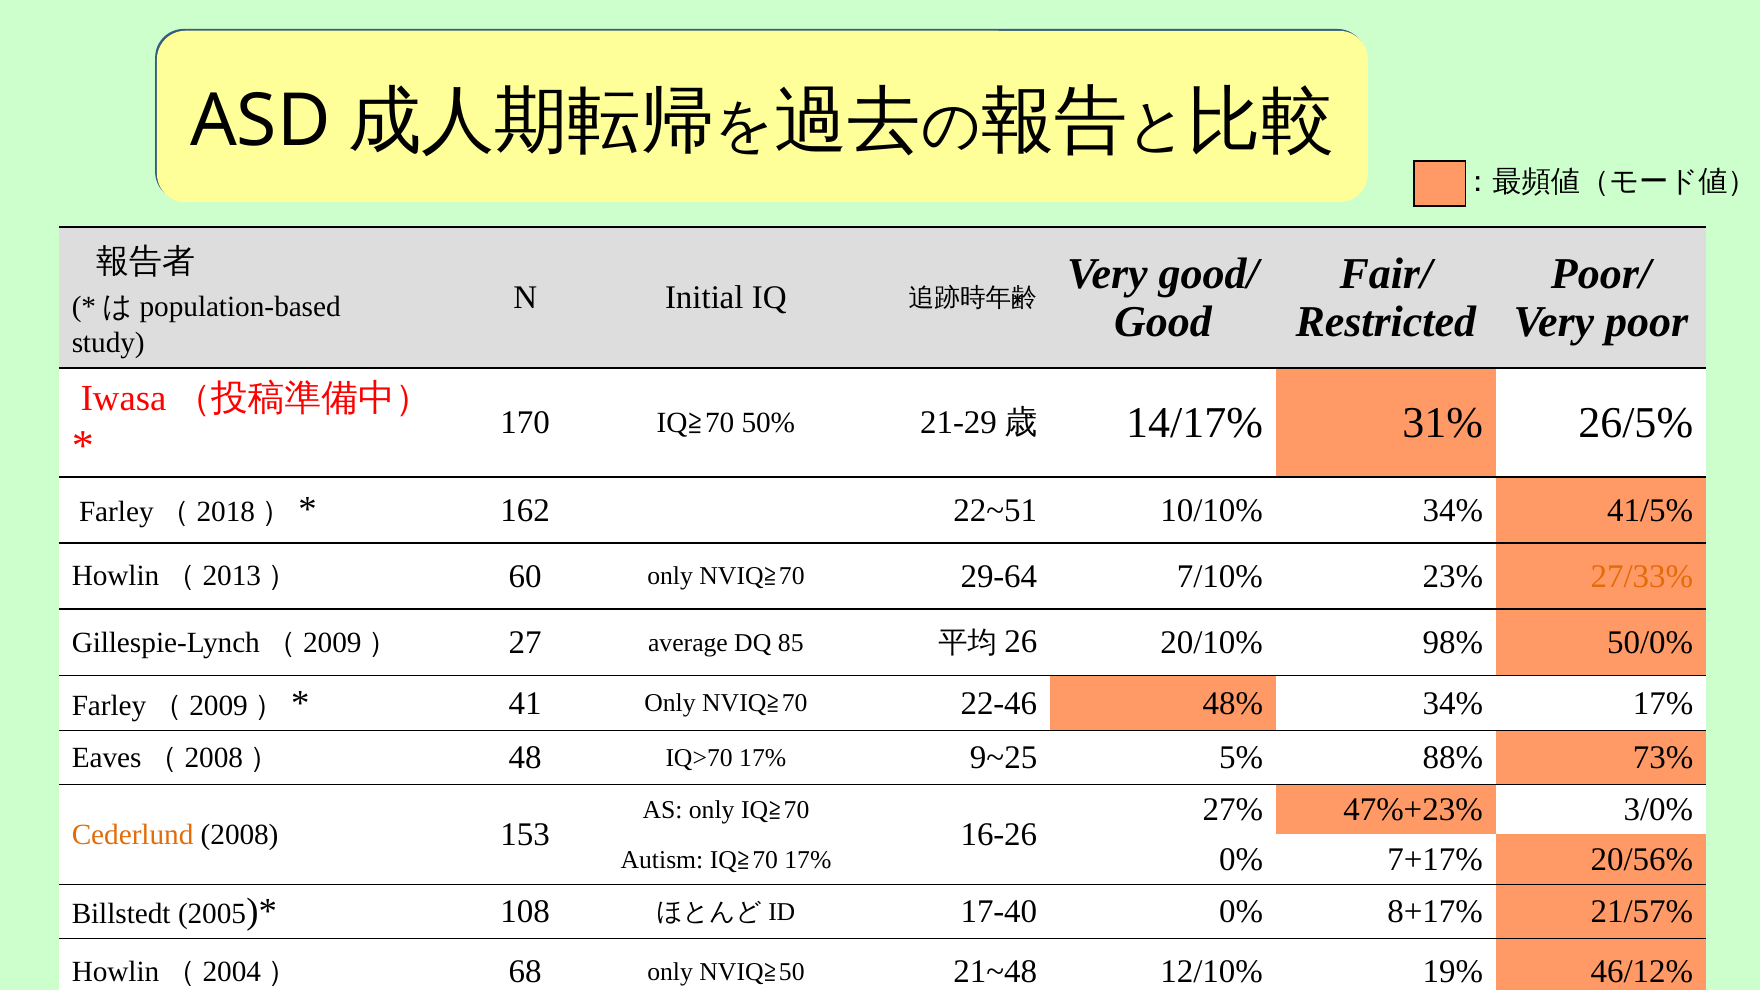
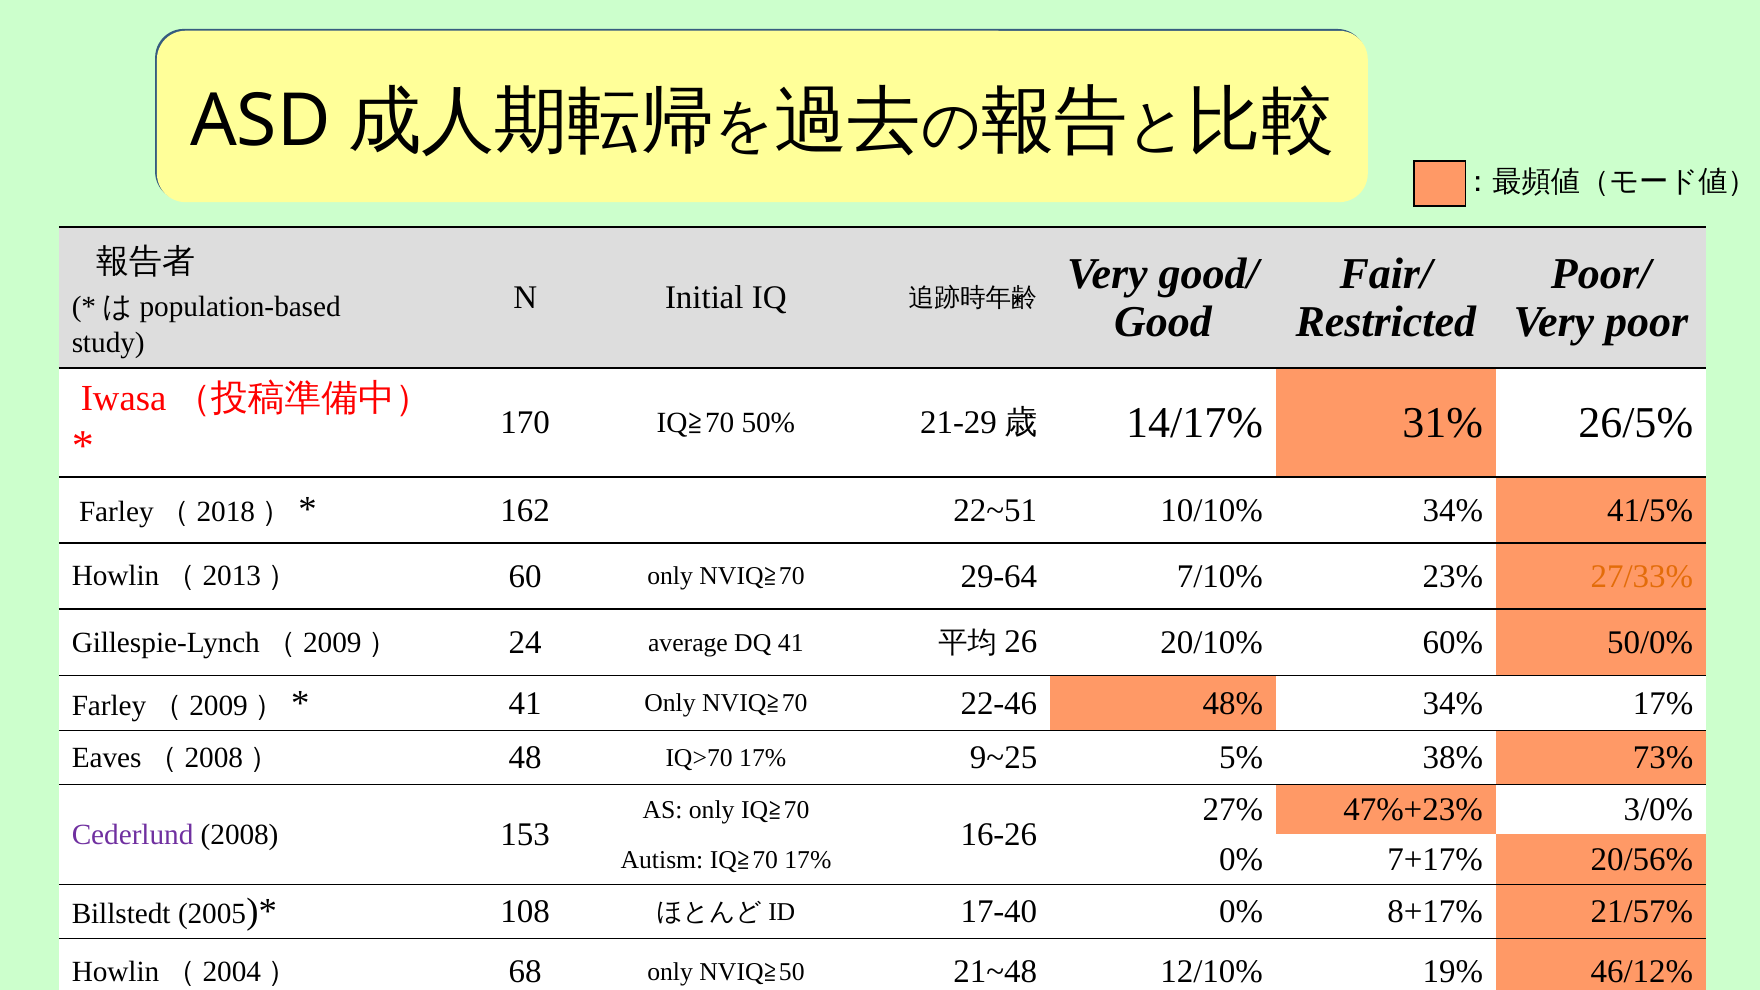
27: 27 -> 24
DQ 85: 85 -> 41
98%: 98% -> 60%
88%: 88% -> 38%
Cederlund colour: orange -> purple
